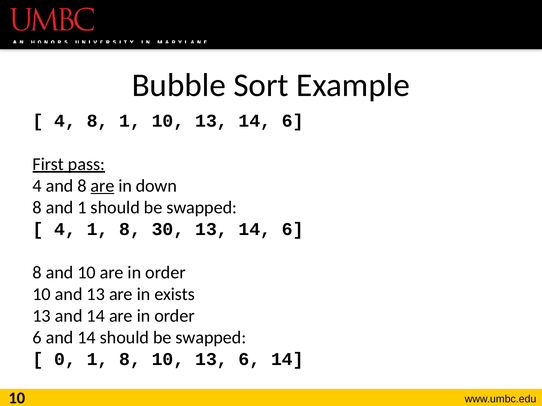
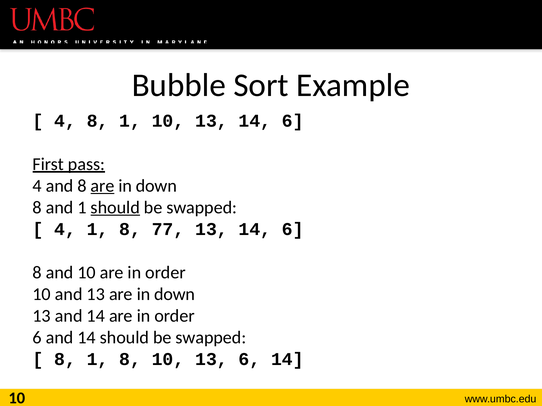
should at (115, 208) underline: none -> present
30: 30 -> 77
13 are in exists: exists -> down
0 at (65, 360): 0 -> 8
